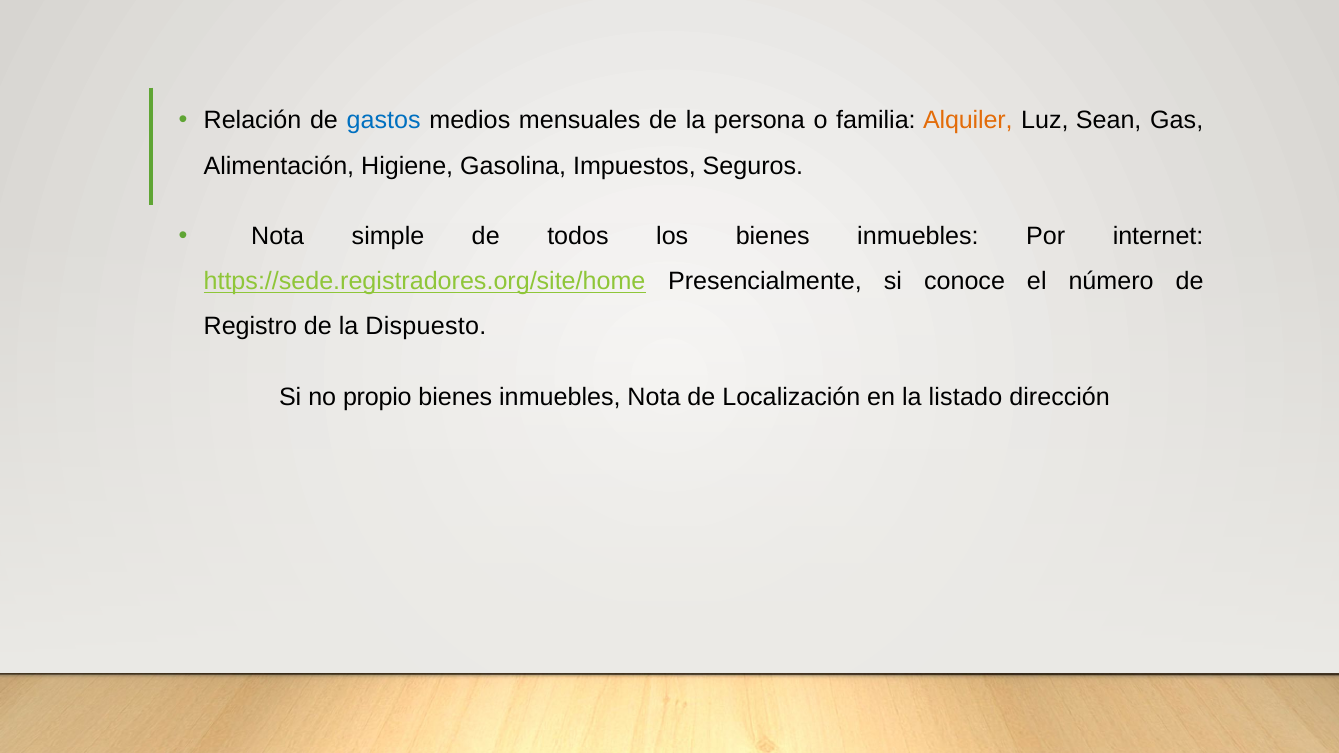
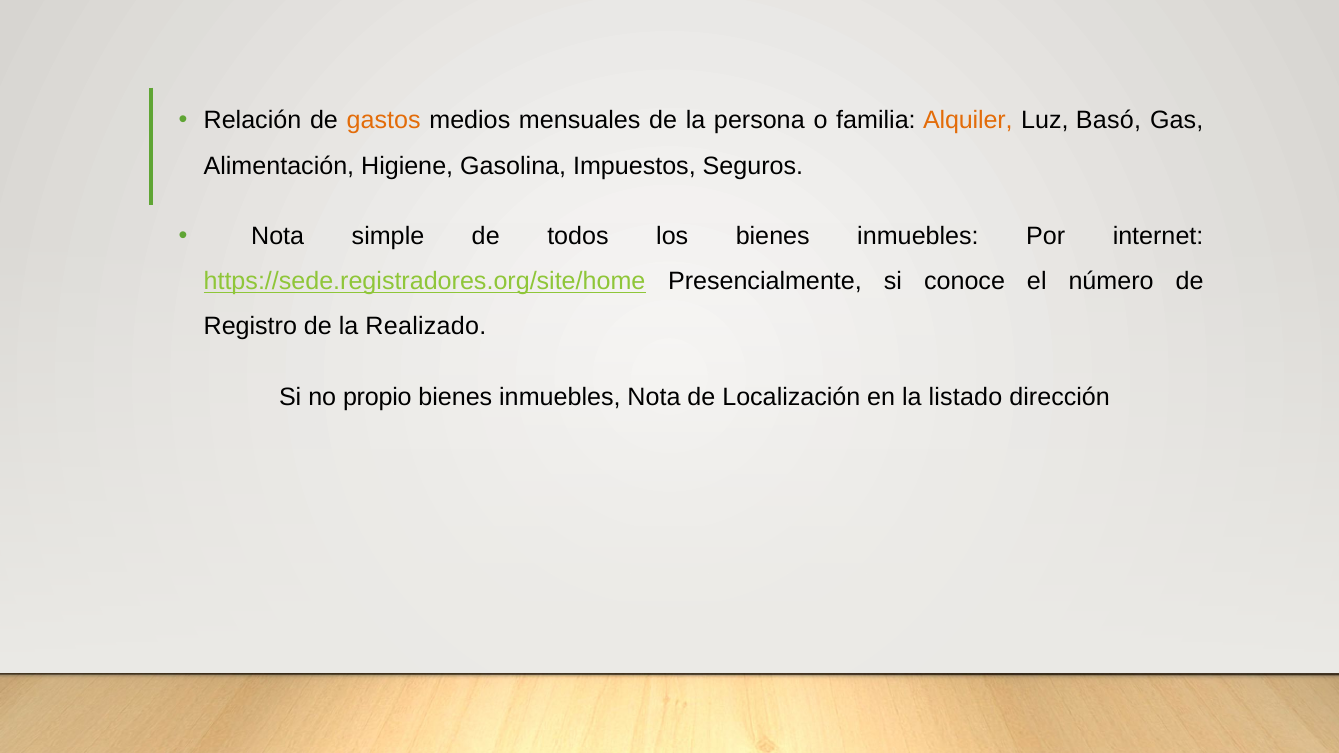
gastos colour: blue -> orange
Sean: Sean -> Basó
Dispuesto: Dispuesto -> Realizado
